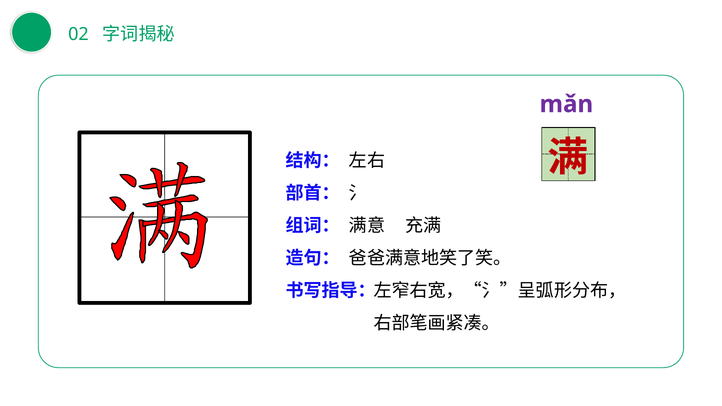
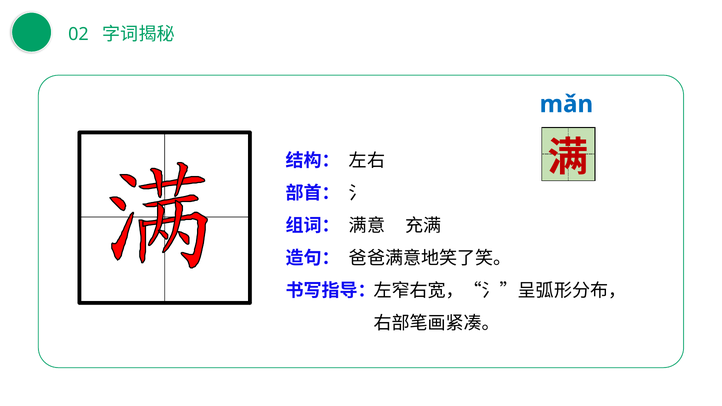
mǎn colour: purple -> blue
